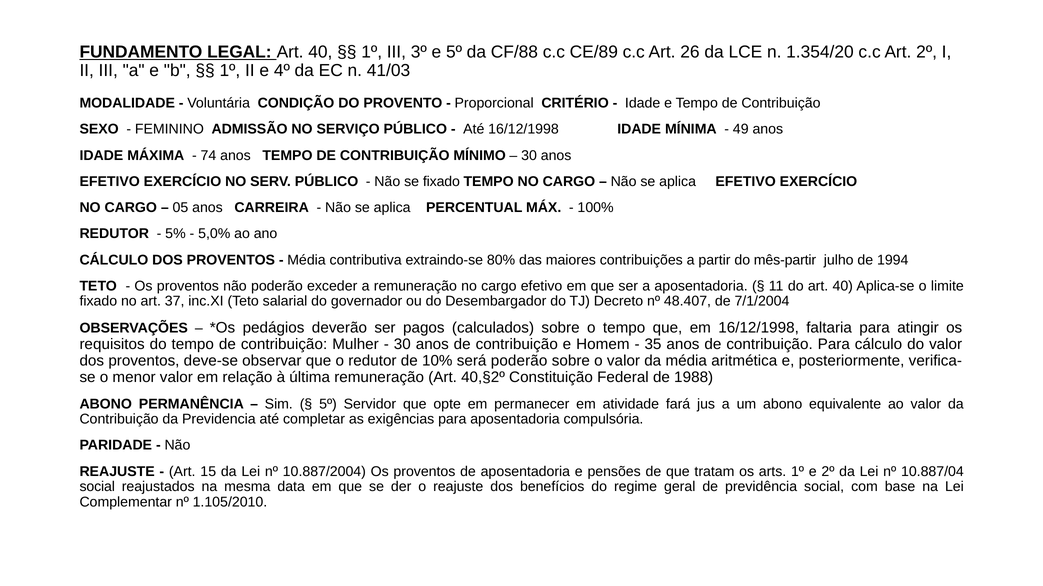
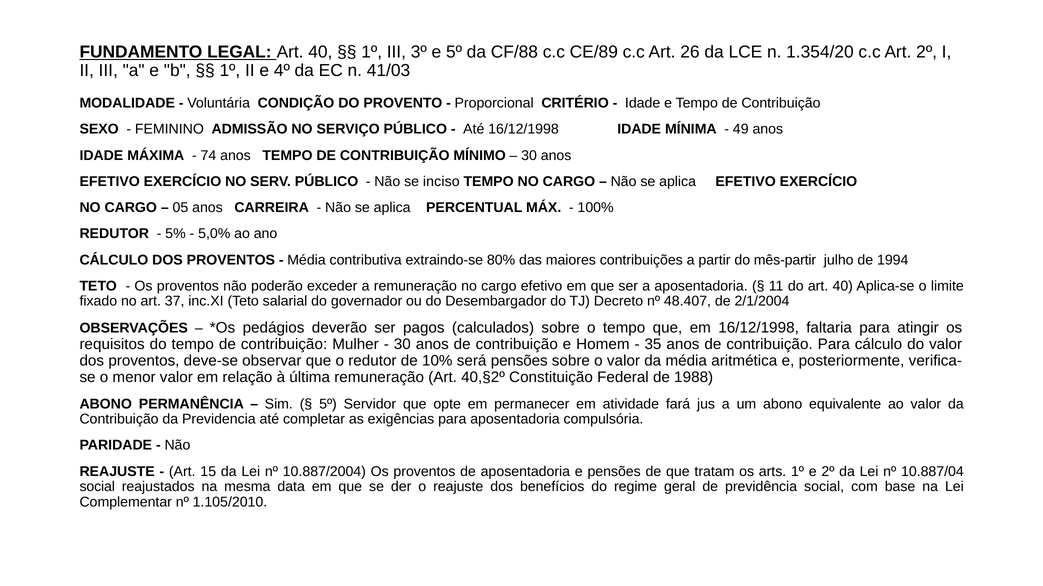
se fixado: fixado -> inciso
7/1/2004: 7/1/2004 -> 2/1/2004
será poderão: poderão -> pensões
